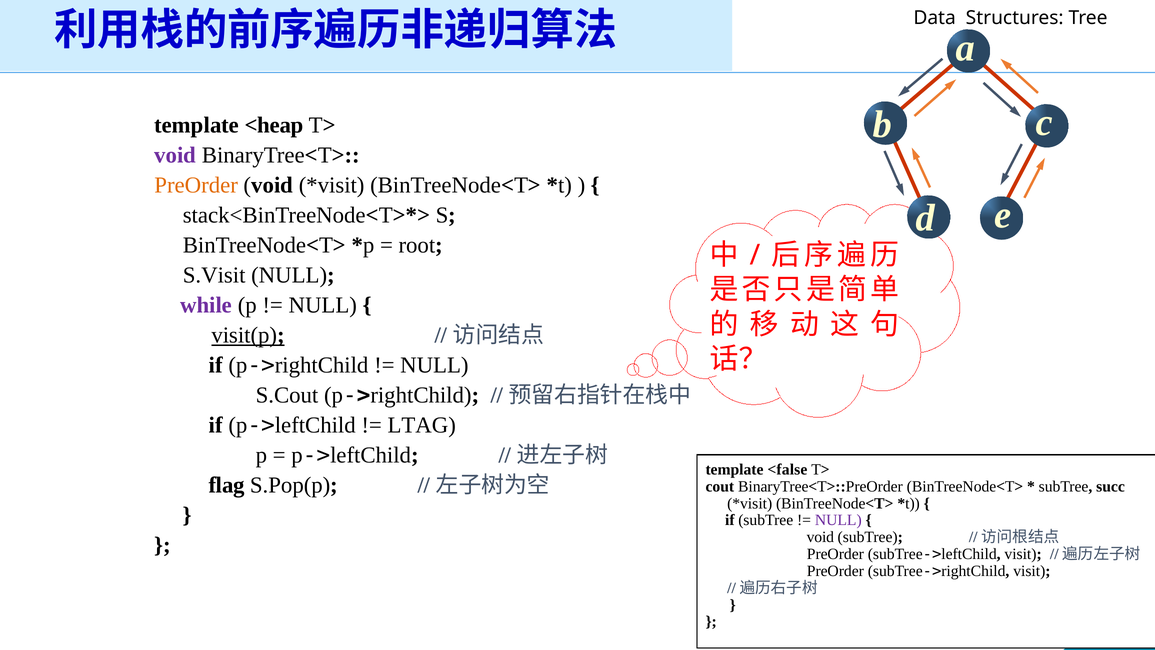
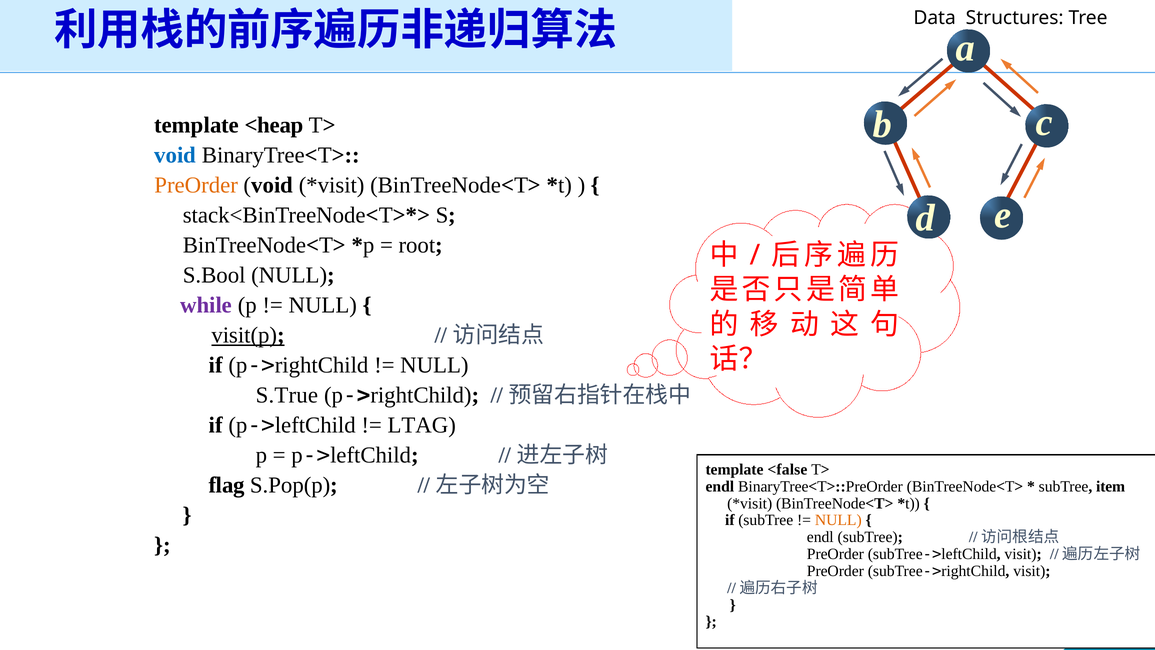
void at (175, 155) colour: purple -> blue
S.Visit: S.Visit -> S.Bool
S.Cout: S.Cout -> S.True
cout at (720, 486): cout -> endl
succ: succ -> item
NULL at (838, 520) colour: purple -> orange
void at (820, 537): void -> endl
